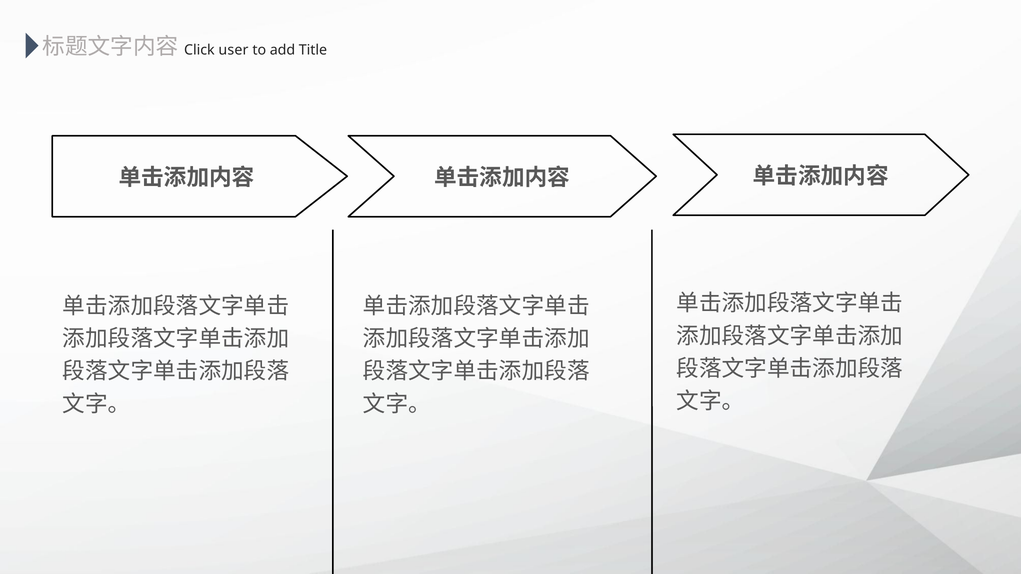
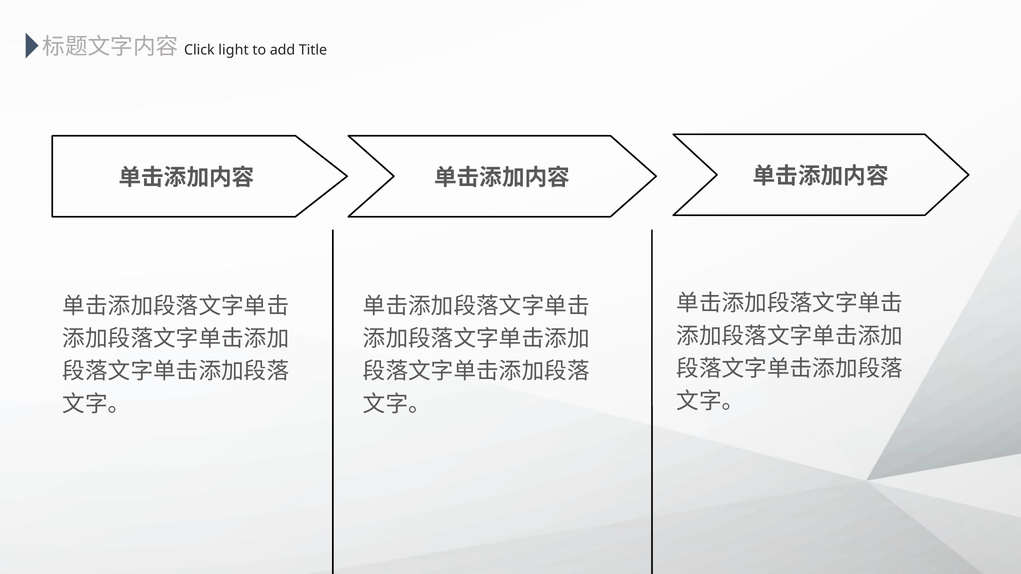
user: user -> light
